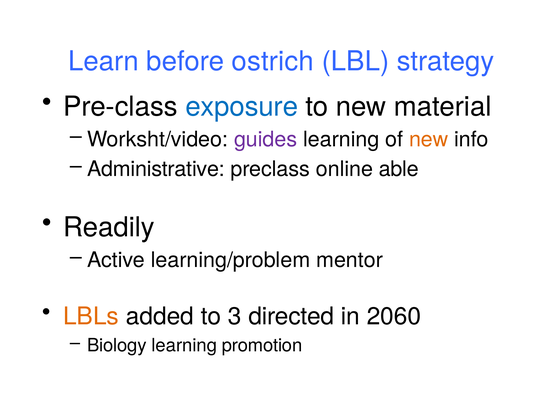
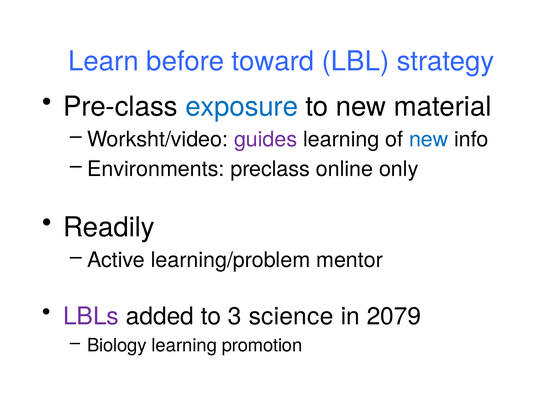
ostrich: ostrich -> toward
new at (429, 140) colour: orange -> blue
Administrative: Administrative -> Environments
able: able -> only
LBLs colour: orange -> purple
directed: directed -> science
2060: 2060 -> 2079
